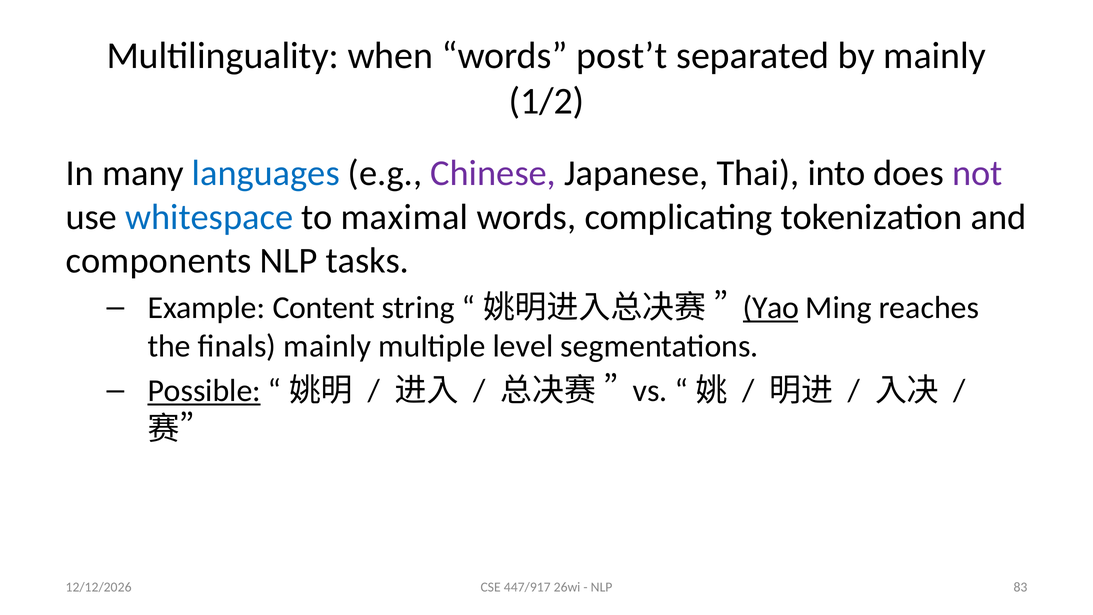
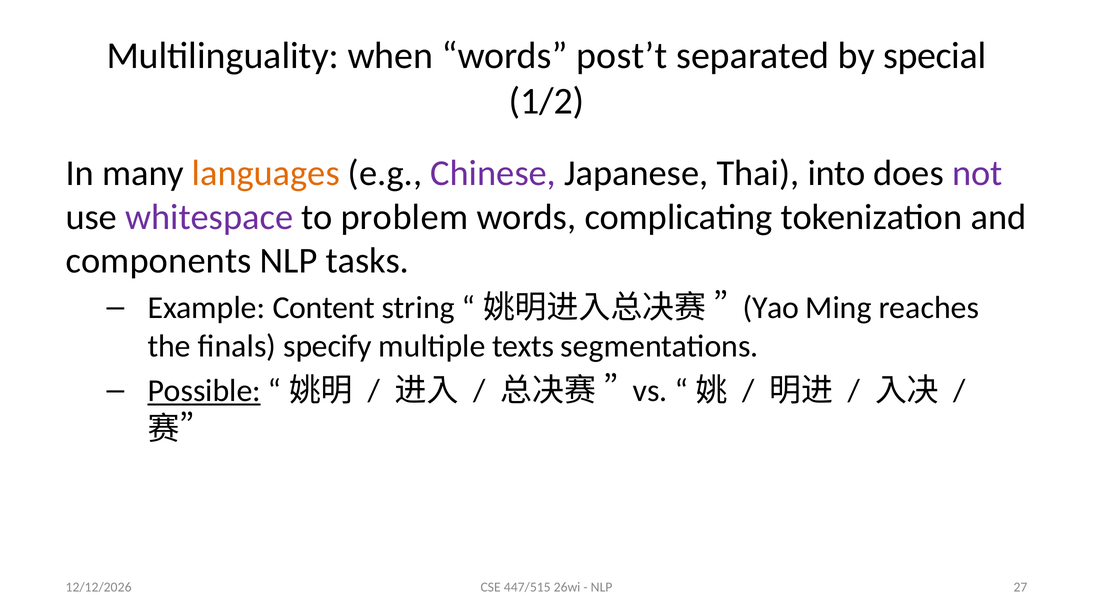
by mainly: mainly -> special
languages colour: blue -> orange
whitespace colour: blue -> purple
maximal: maximal -> problem
Yao underline: present -> none
finals mainly: mainly -> specify
level: level -> texts
447/917: 447/917 -> 447/515
83: 83 -> 27
